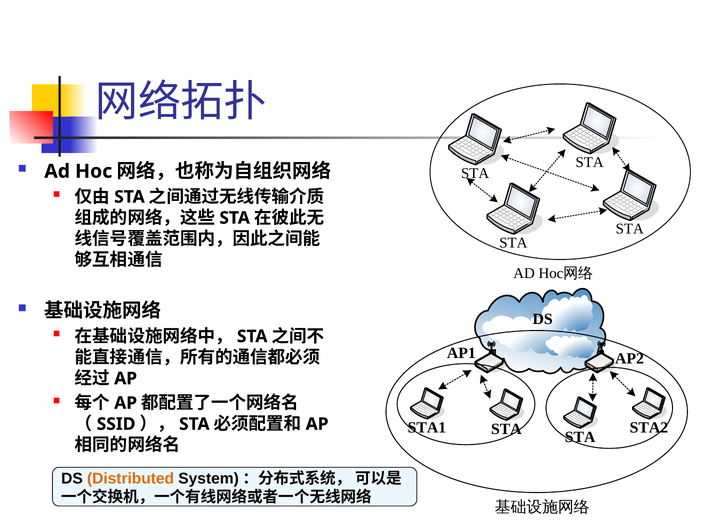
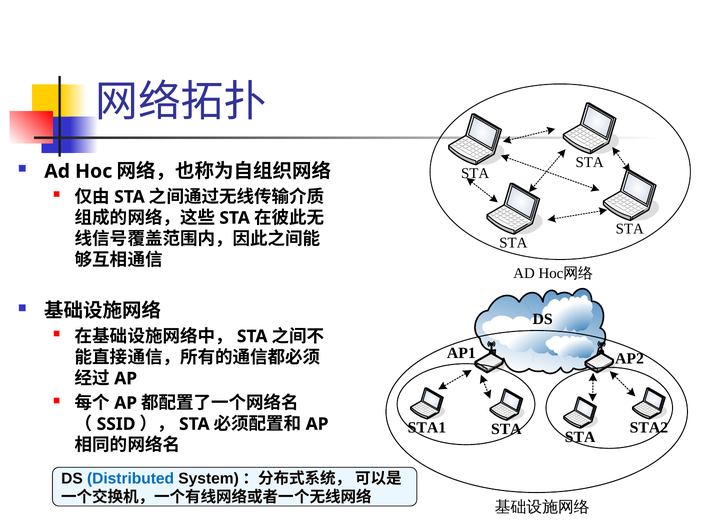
Distributed colour: orange -> blue
